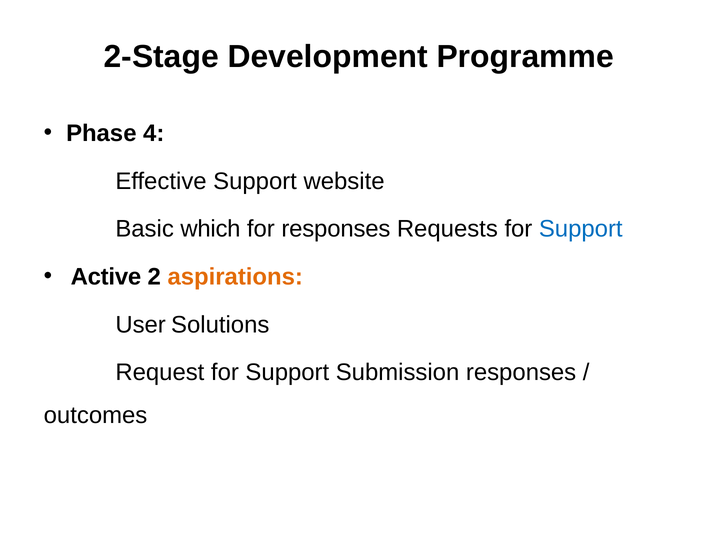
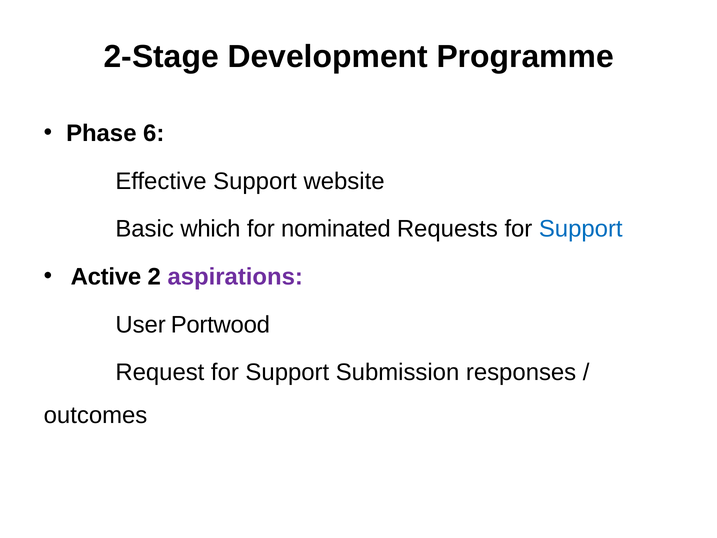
4: 4 -> 6
for responses: responses -> nominated
aspirations colour: orange -> purple
Solutions: Solutions -> Portwood
